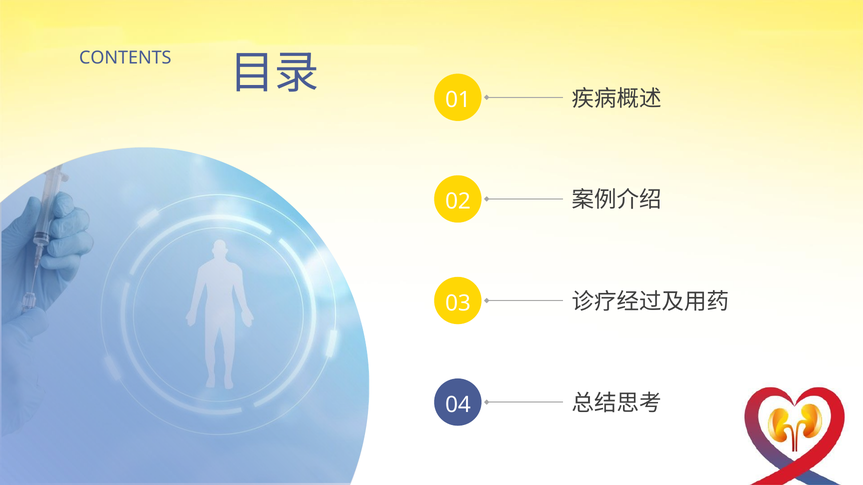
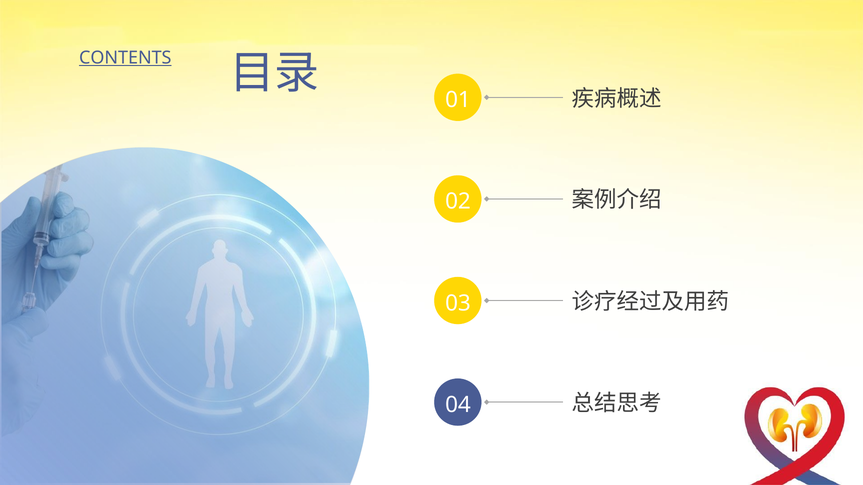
CONTENTS underline: none -> present
